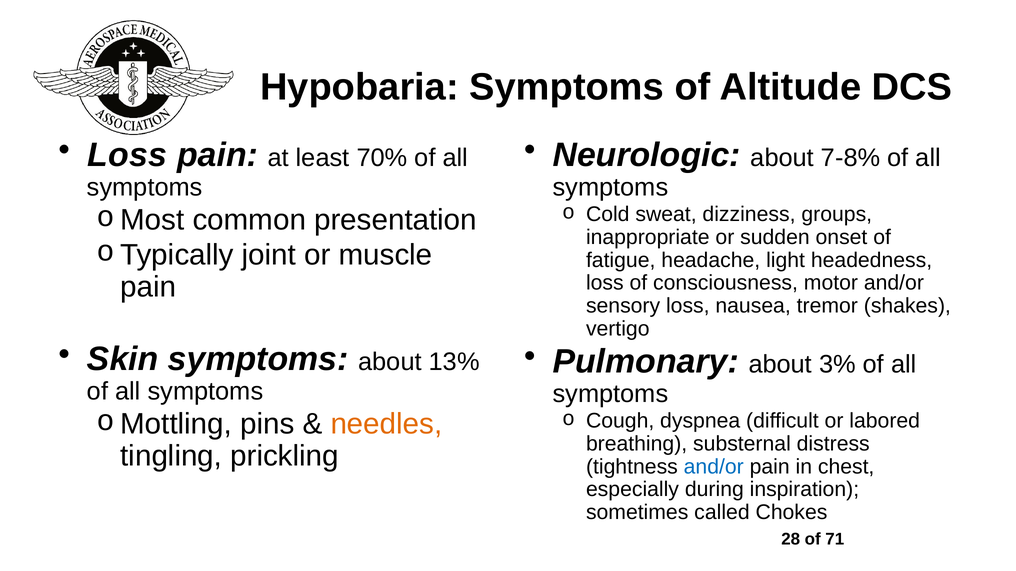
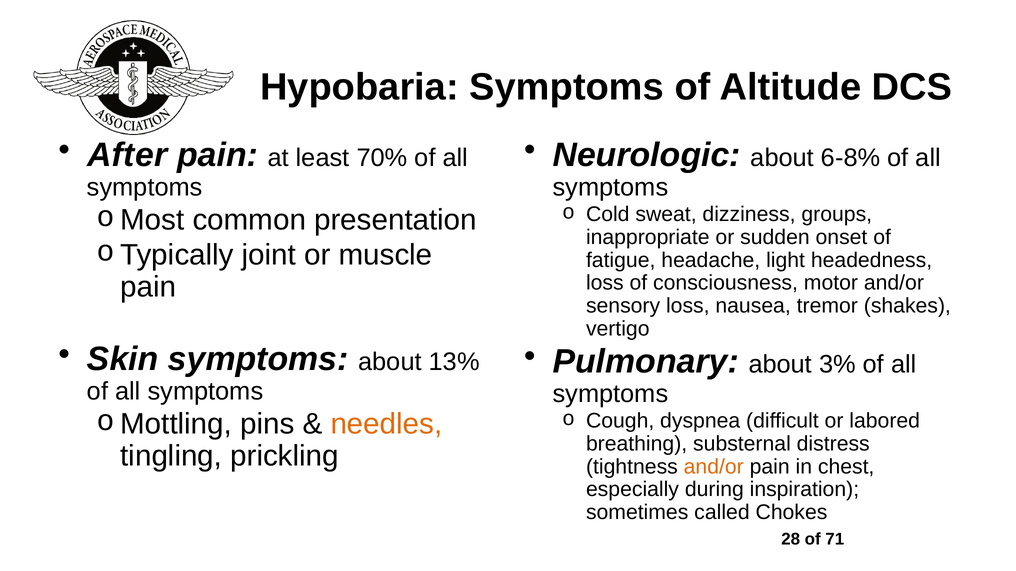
Loss at (127, 155): Loss -> After
7-8%: 7-8% -> 6-8%
and/or at (714, 467) colour: blue -> orange
